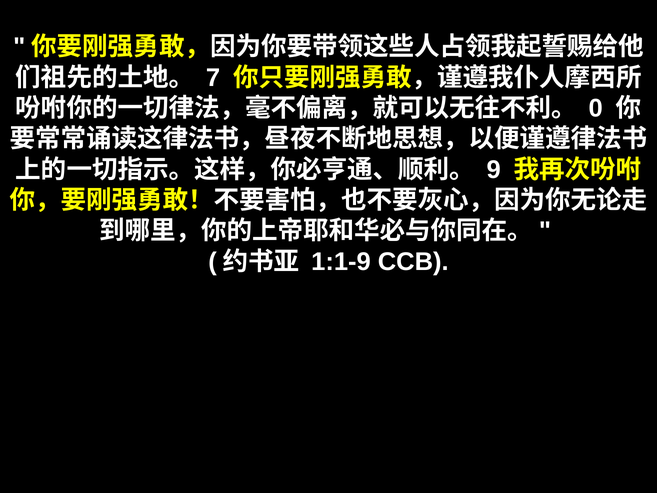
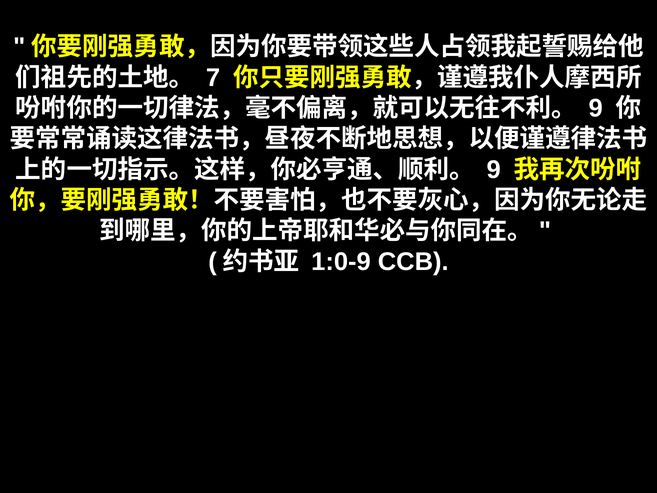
0 at (596, 108): 0 -> 9
1:1-9: 1:1-9 -> 1:0-9
